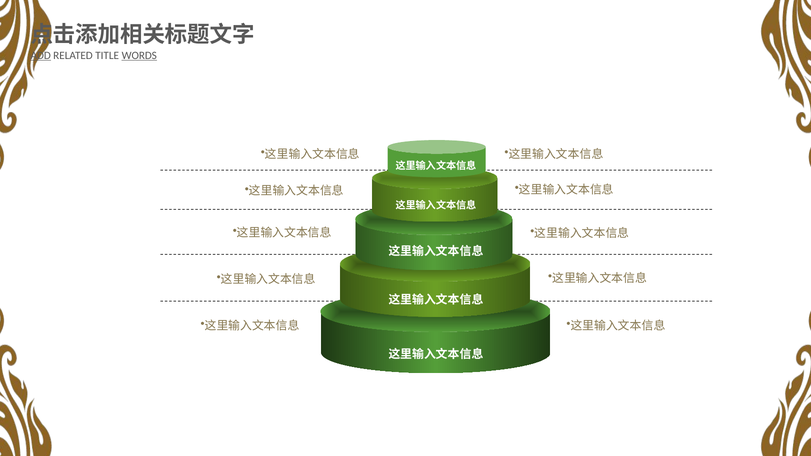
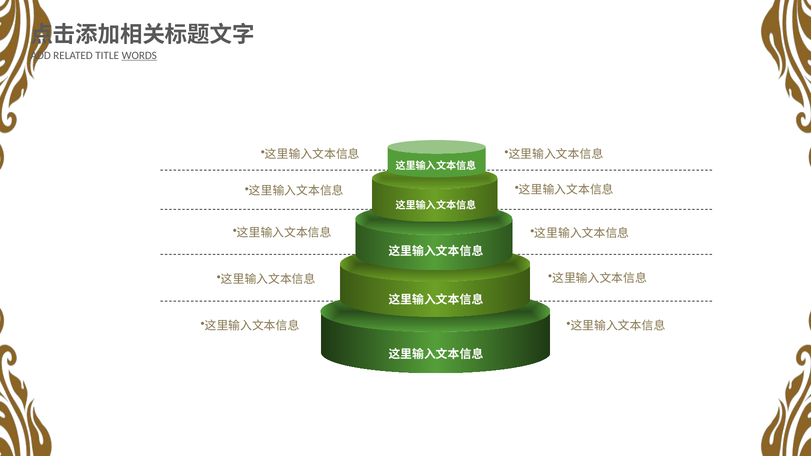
ADD underline: present -> none
